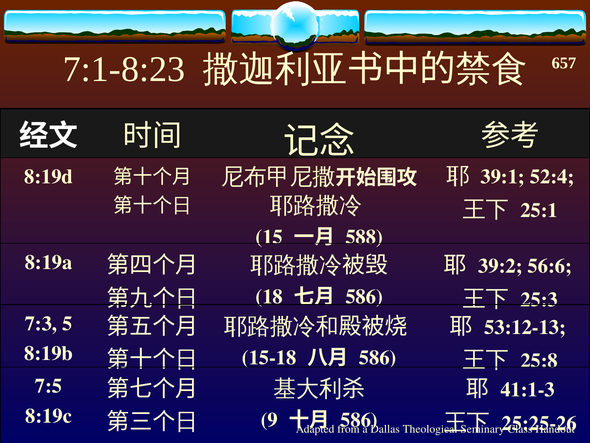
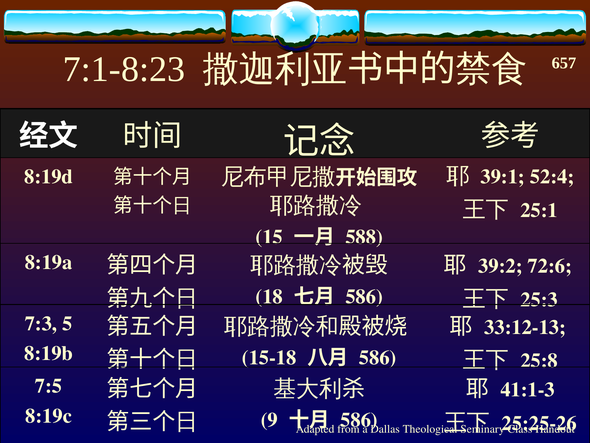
56:6: 56:6 -> 72:6
53:12-13: 53:12-13 -> 33:12-13
